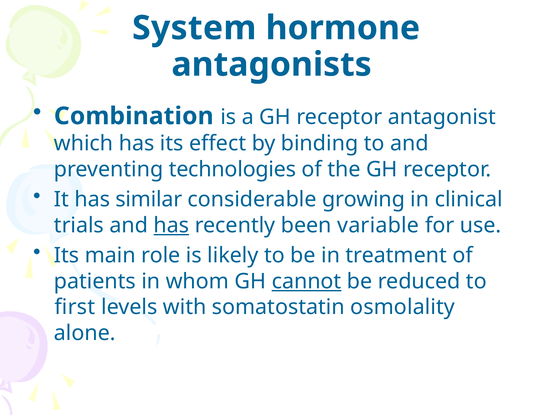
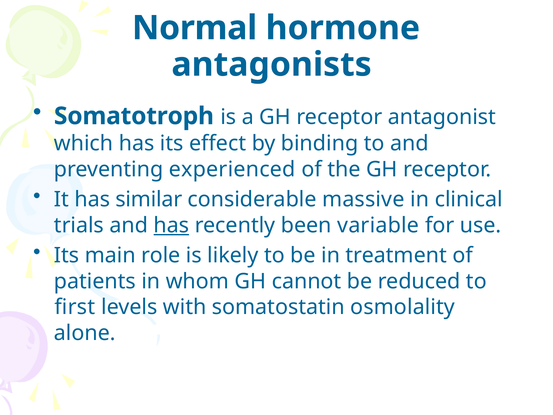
System: System -> Normal
Combination: Combination -> Somatotroph
technologies: technologies -> experienced
growing: growing -> massive
cannot underline: present -> none
